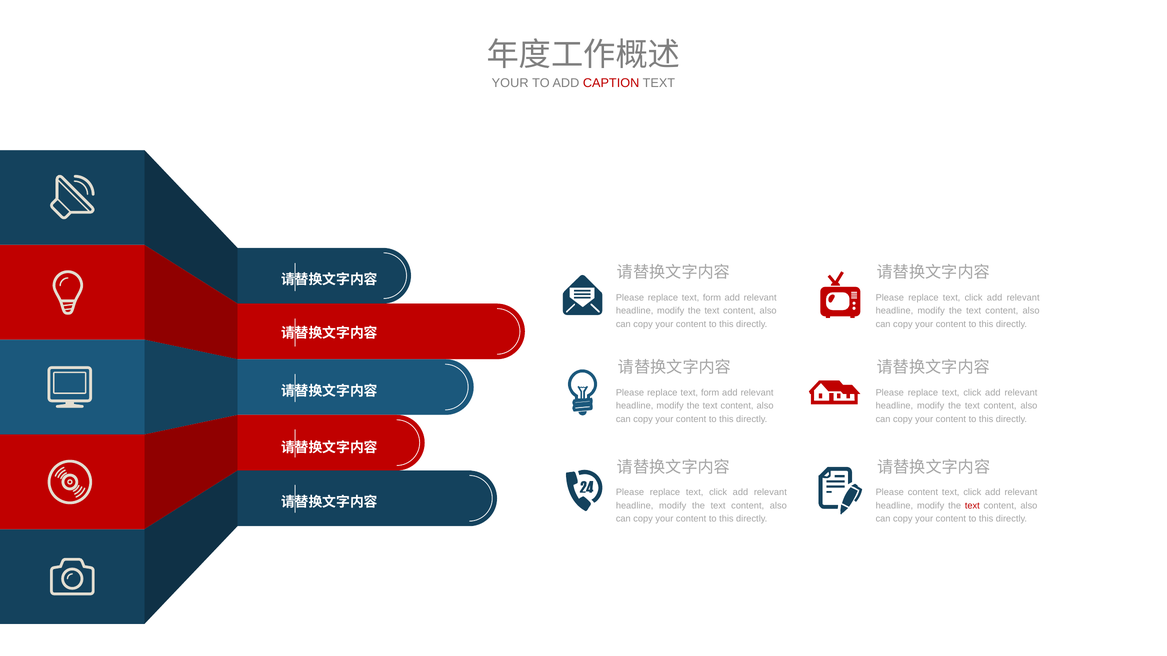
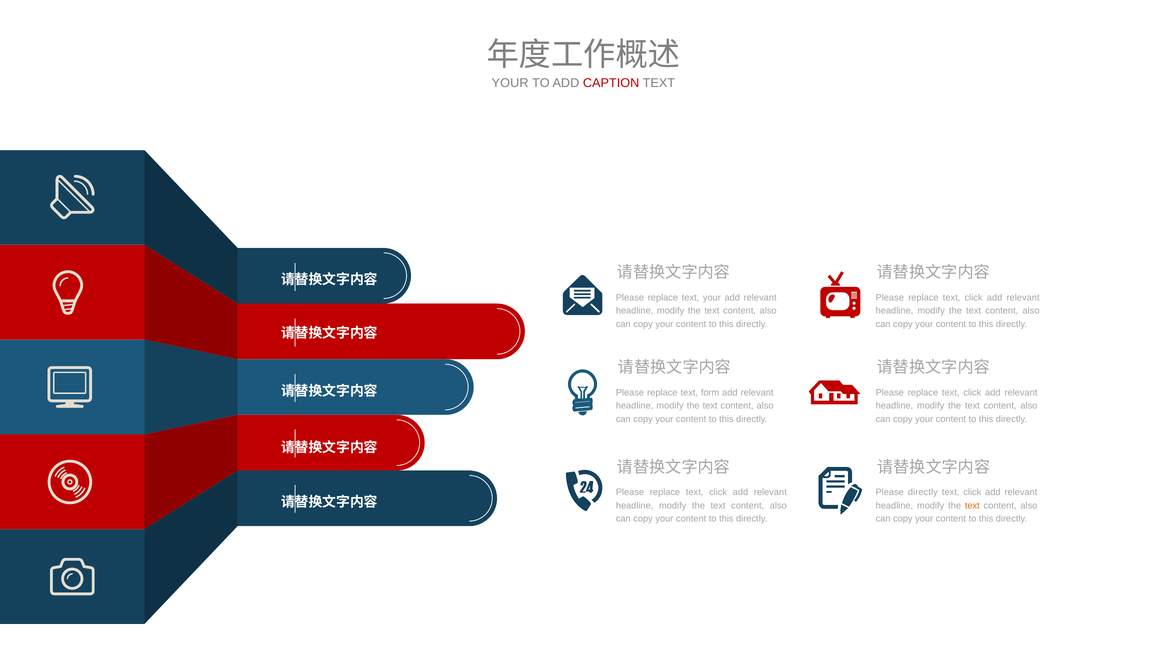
form at (712, 298): form -> your
Please content: content -> directly
text at (972, 506) colour: red -> orange
